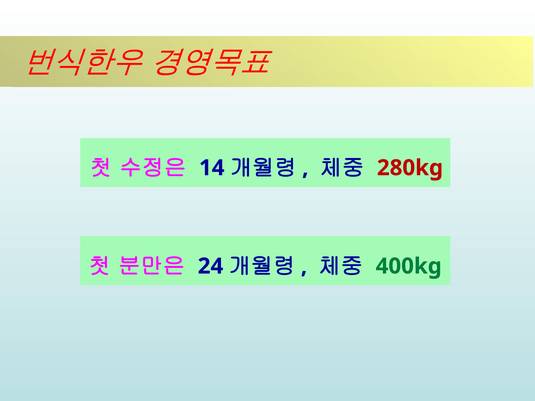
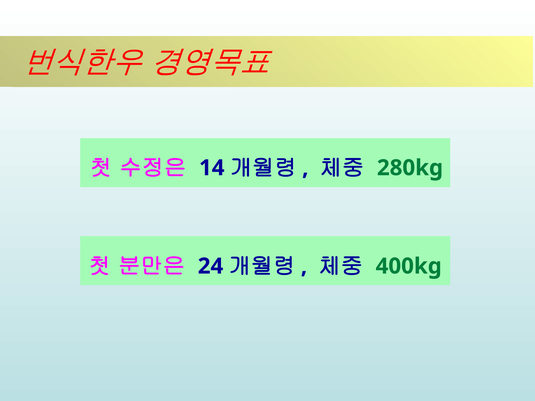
280kg colour: red -> green
